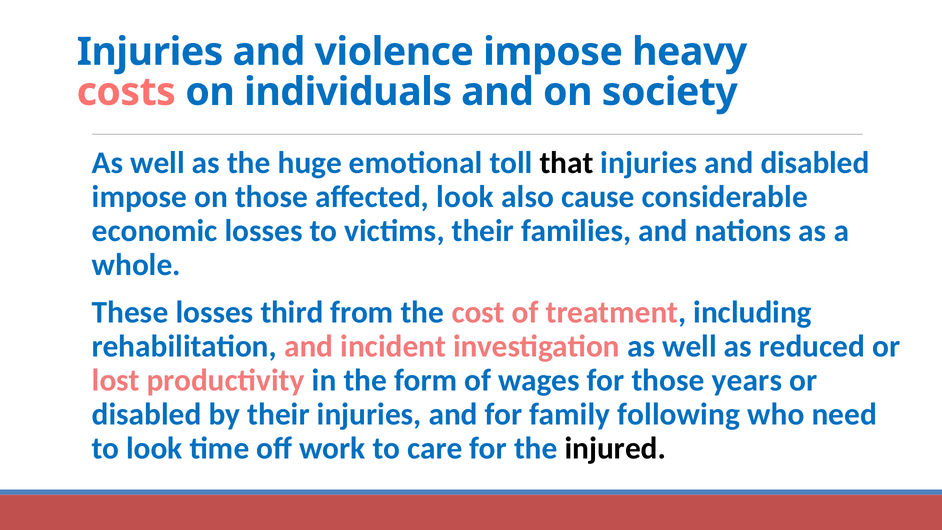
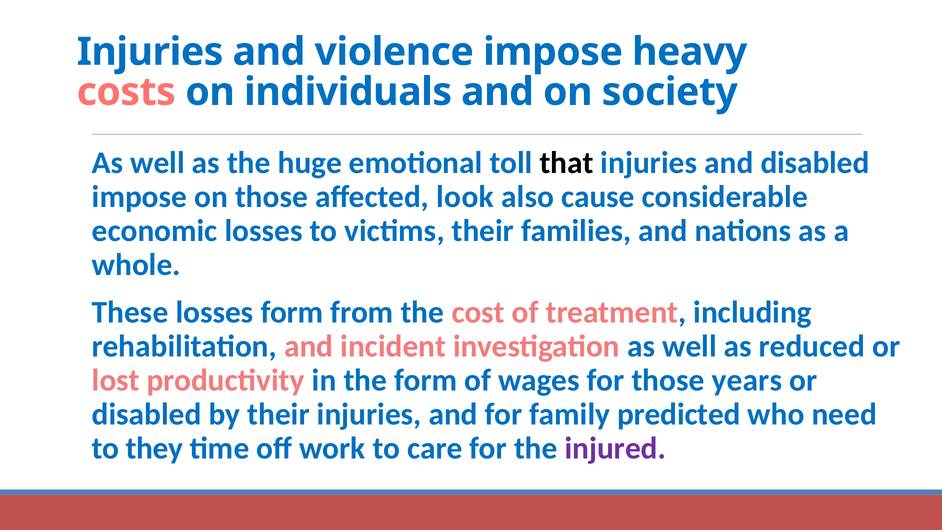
losses third: third -> form
following: following -> predicted
to look: look -> they
injured colour: black -> purple
